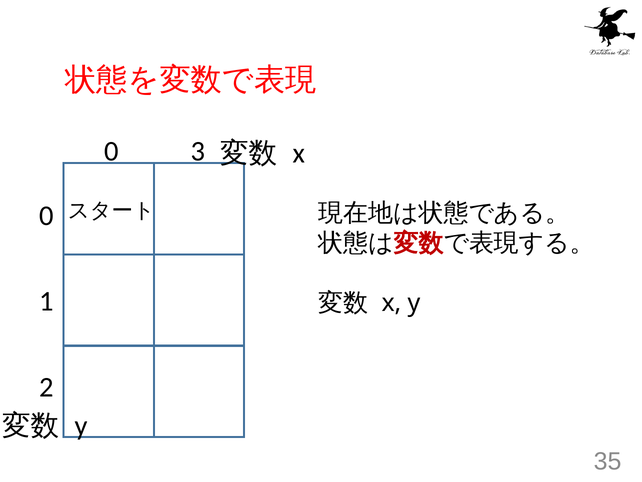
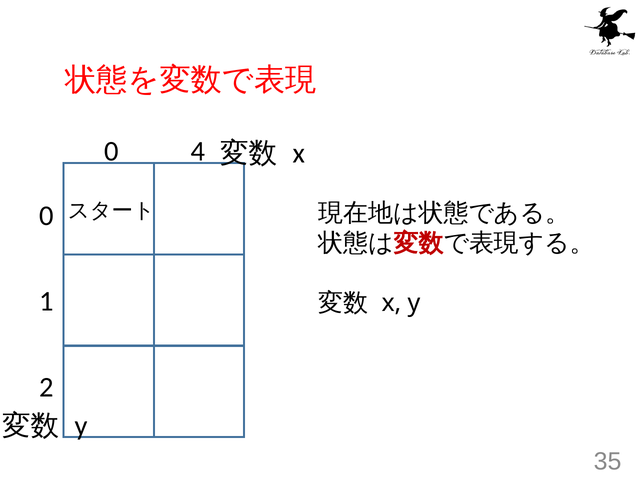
3: 3 -> 4
